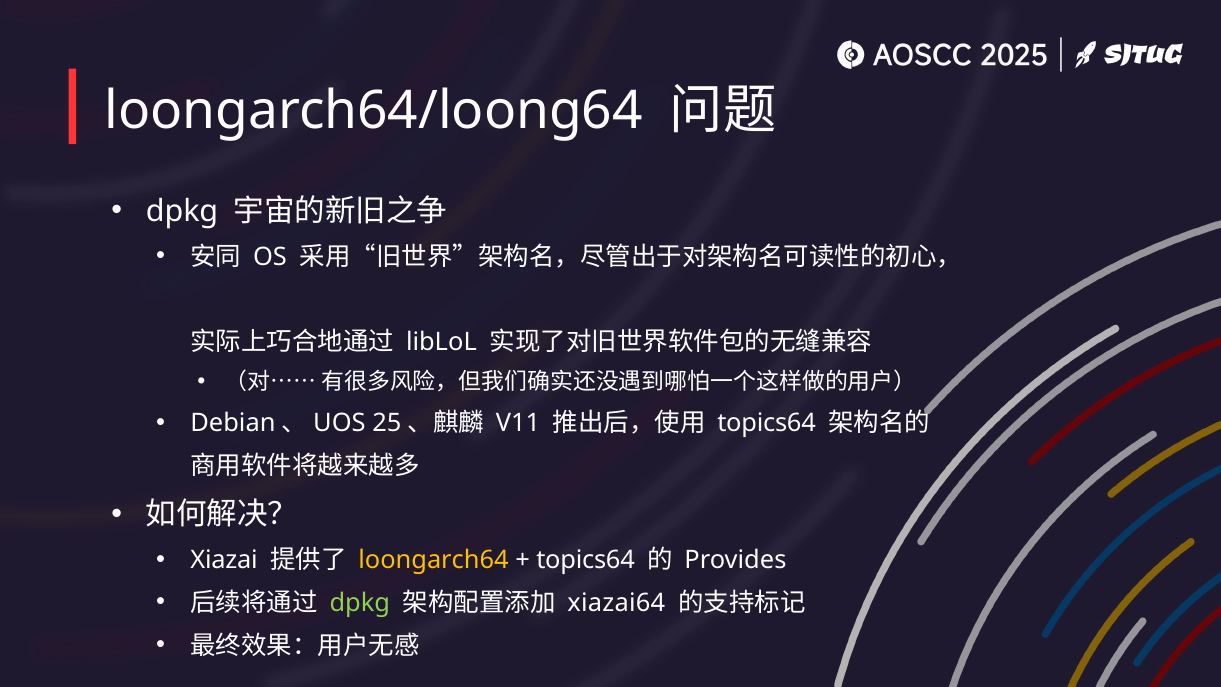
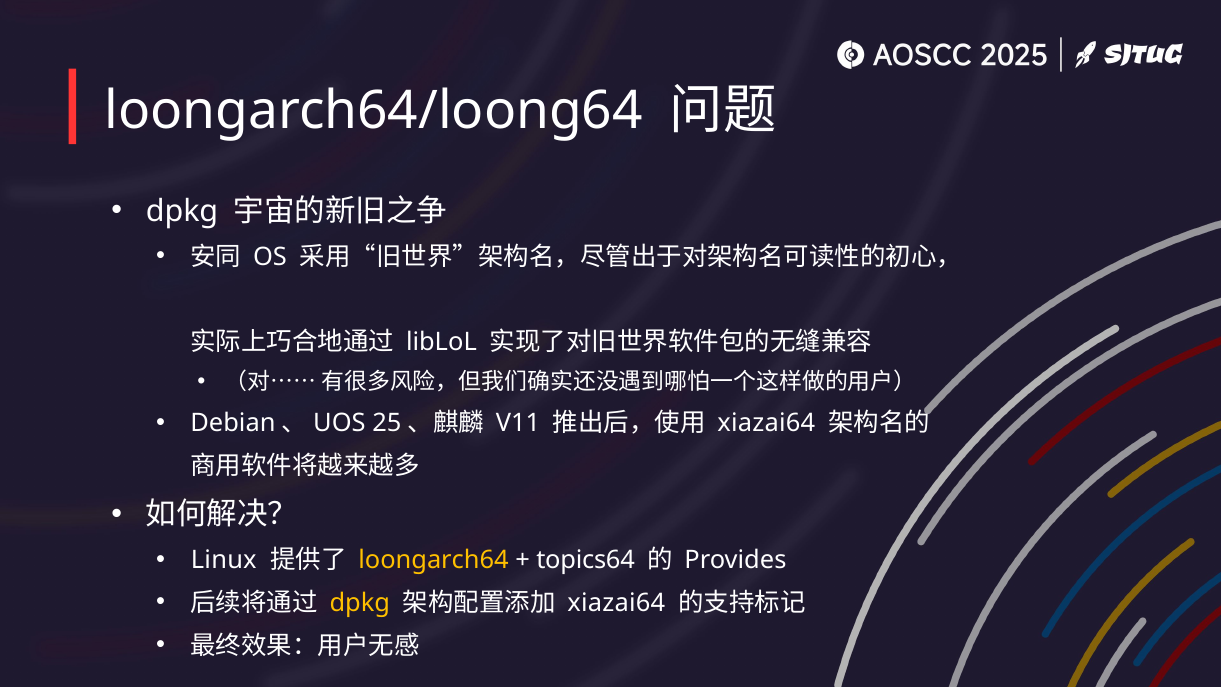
topics64 at (767, 423): topics64 -> xiazai64
Xiazai: Xiazai -> Linux
dpkg at (360, 603) colour: light green -> yellow
